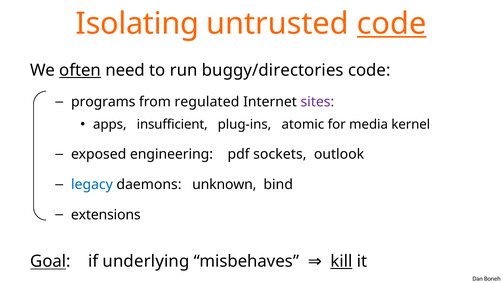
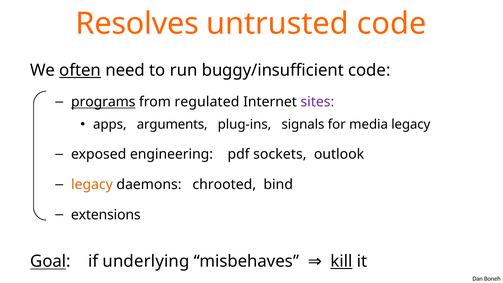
Isolating: Isolating -> Resolves
code at (392, 24) underline: present -> none
buggy/directories: buggy/directories -> buggy/insufficient
programs underline: none -> present
insufficient: insufficient -> arguments
atomic: atomic -> signals
media kernel: kernel -> legacy
legacy at (92, 185) colour: blue -> orange
unknown: unknown -> chrooted
